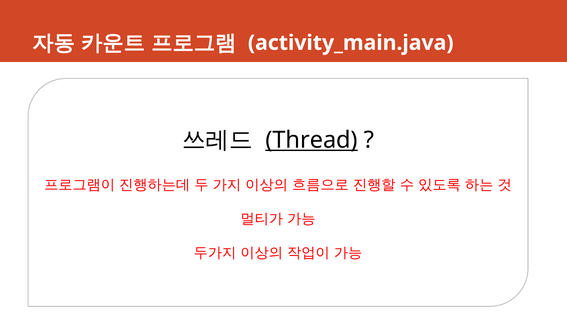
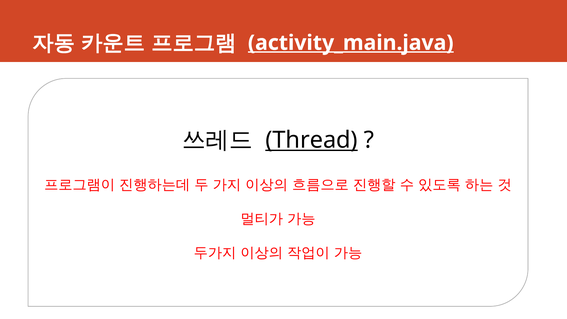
activity_main.java underline: none -> present
